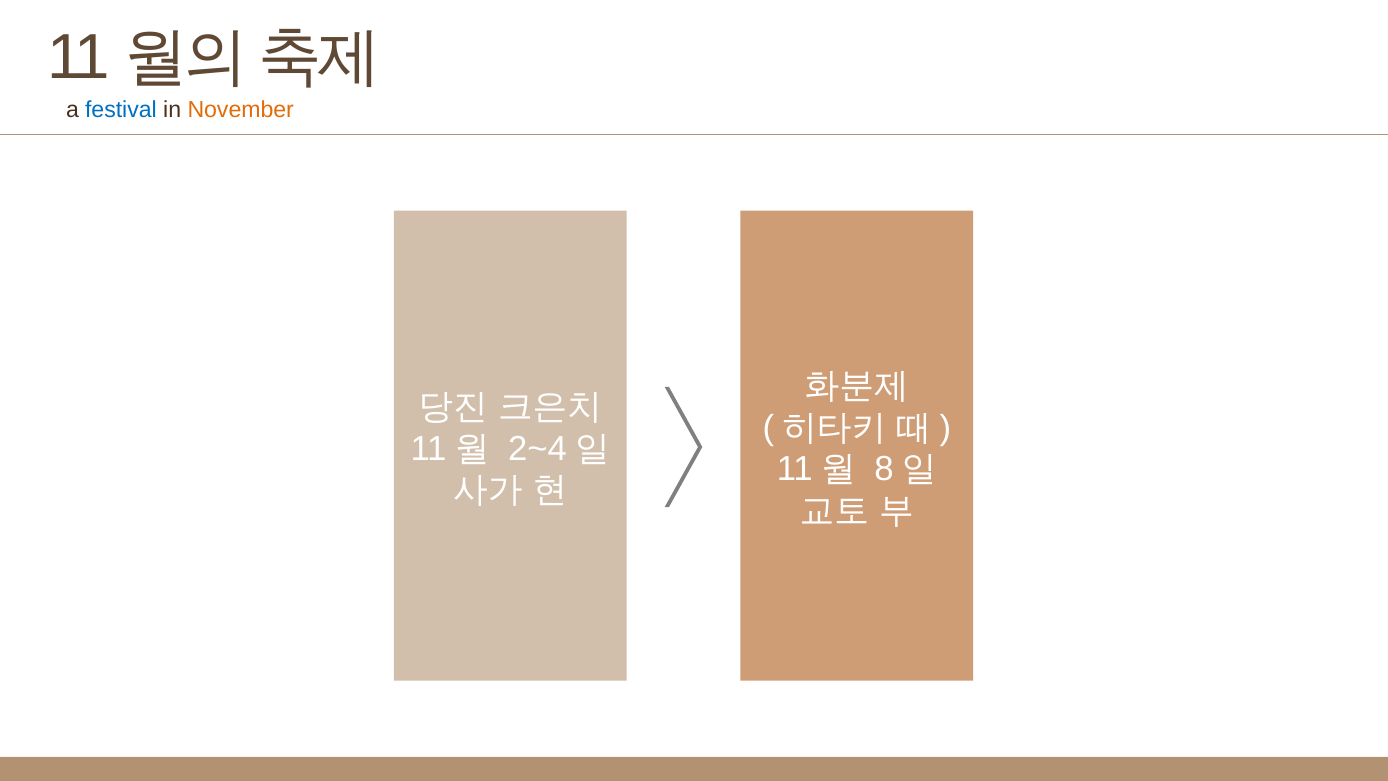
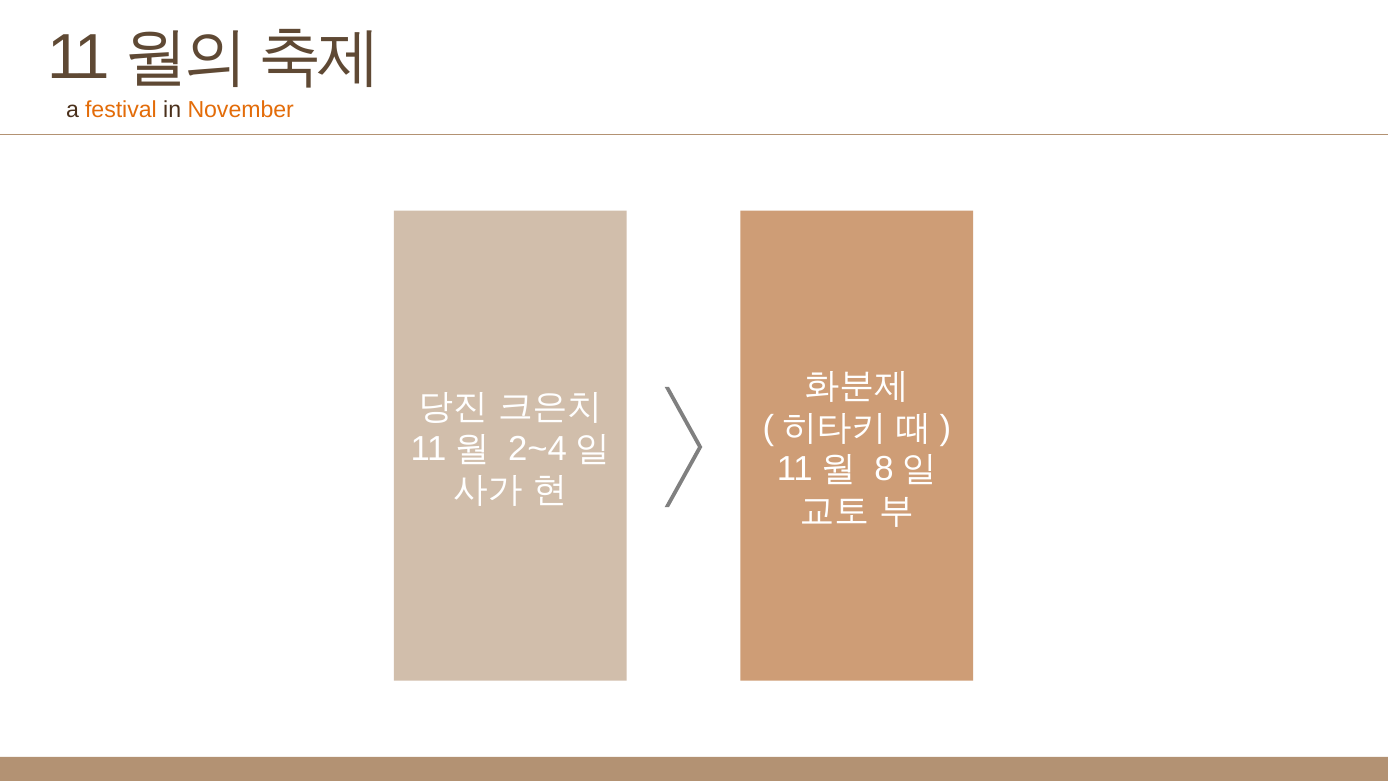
festival colour: blue -> orange
